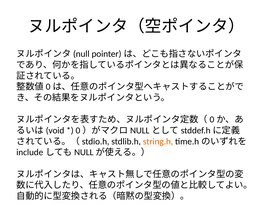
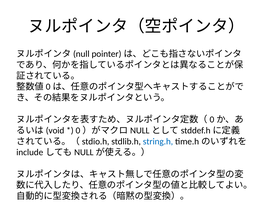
string.h colour: orange -> blue
